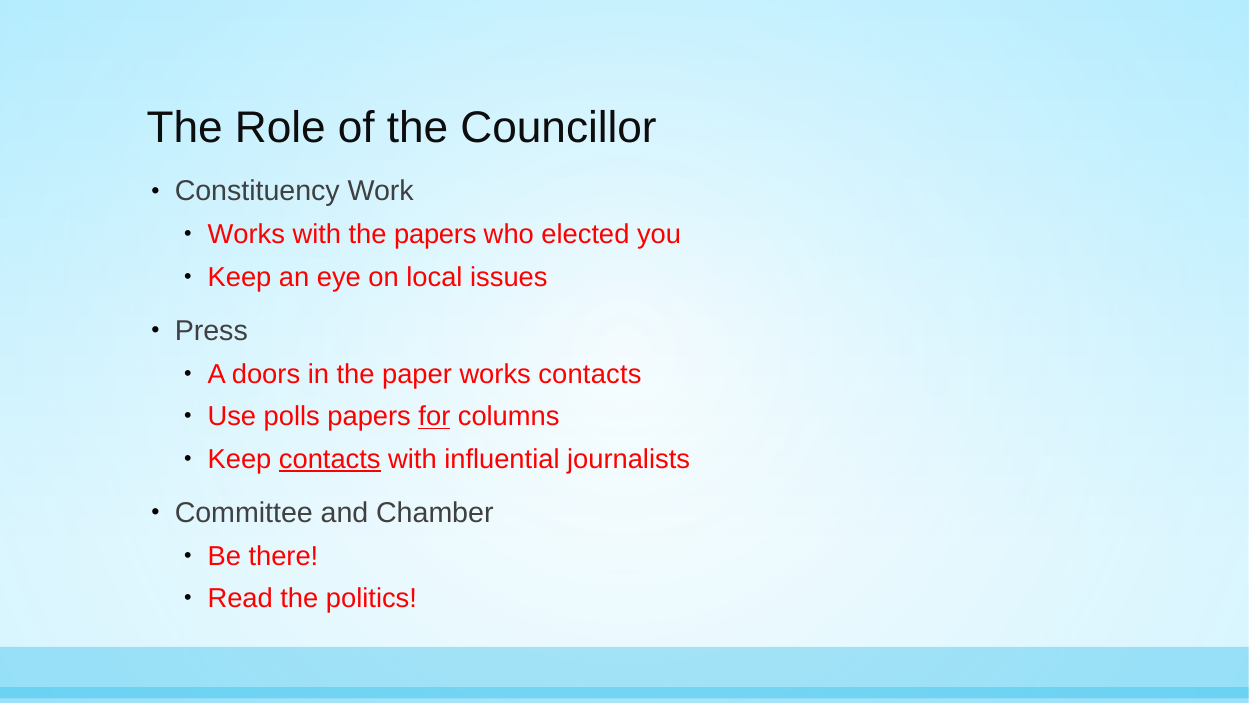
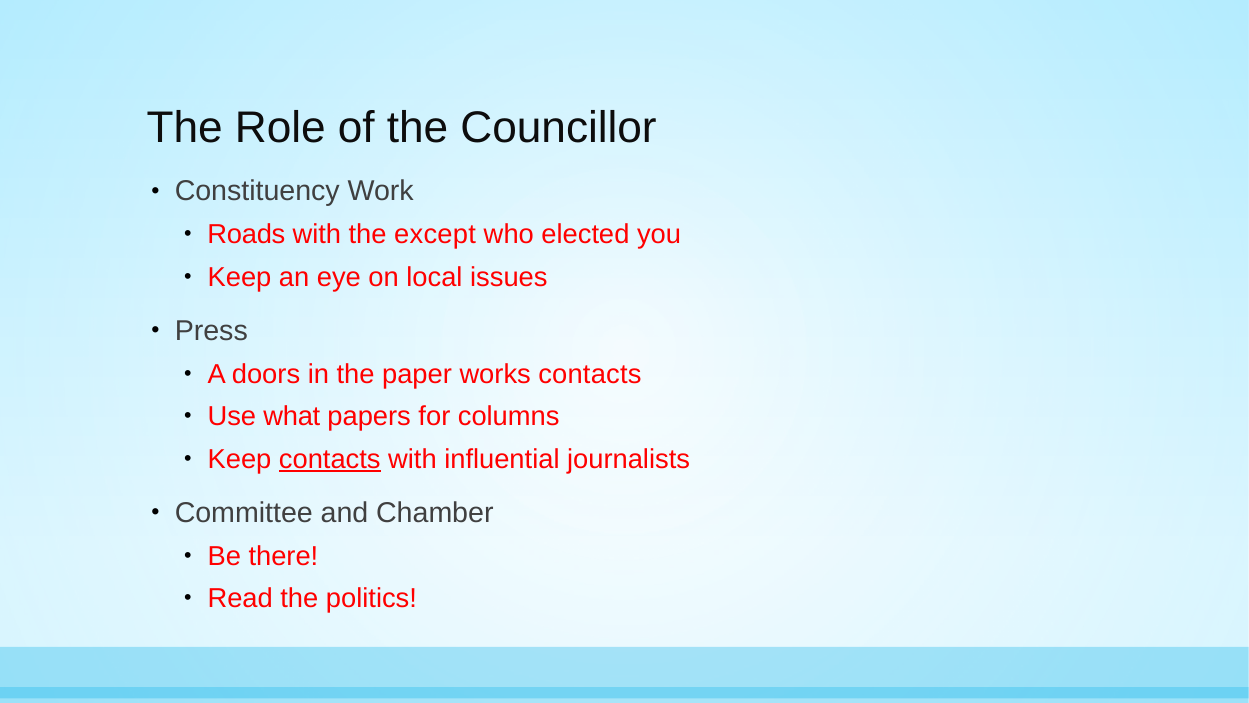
Works at (246, 235): Works -> Roads
the papers: papers -> except
polls: polls -> what
for underline: present -> none
